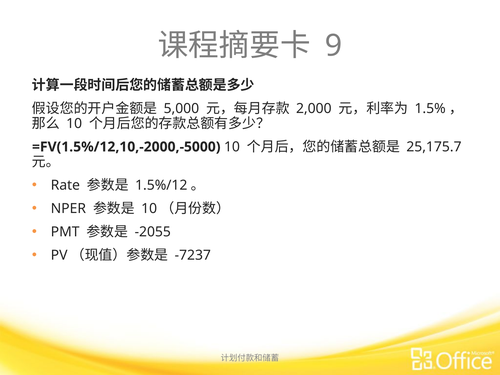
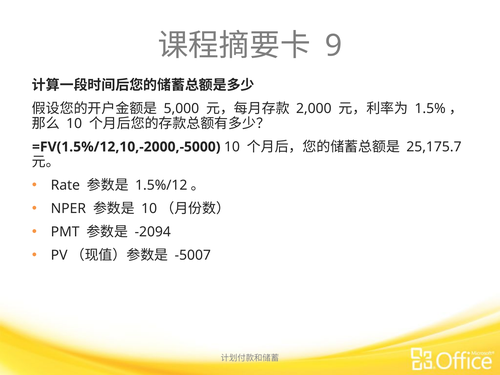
-2055: -2055 -> -2094
-7237: -7237 -> -5007
